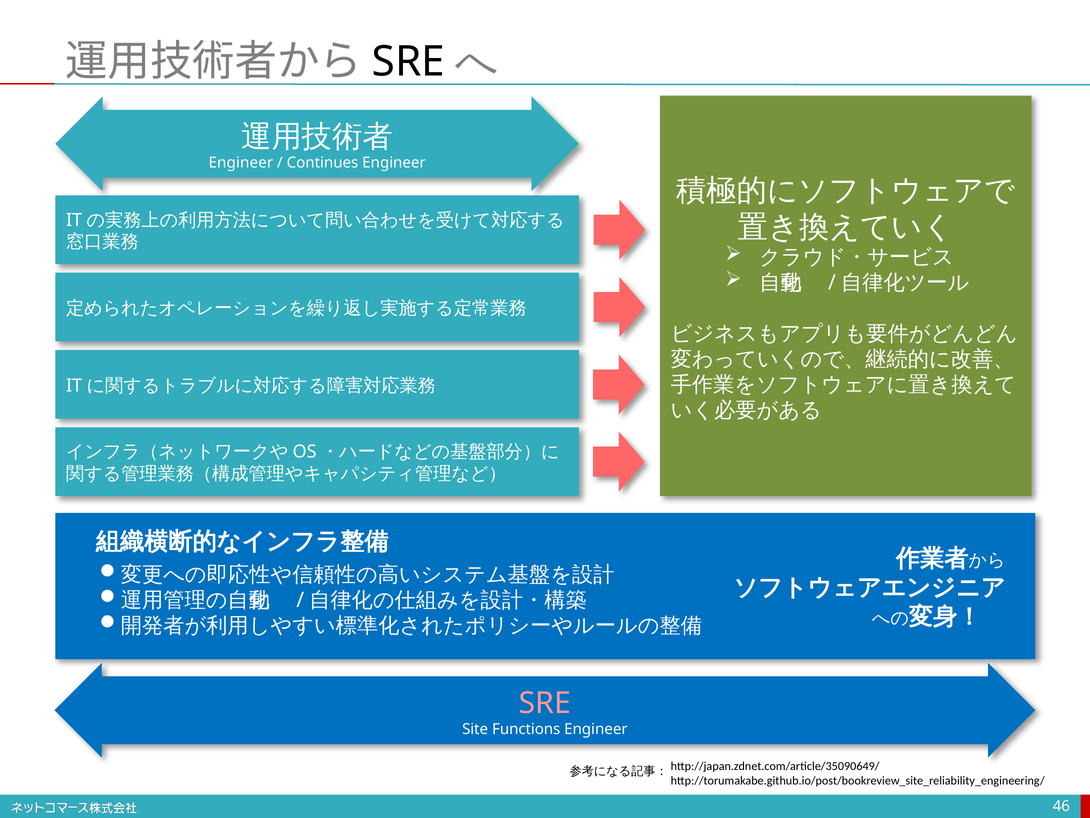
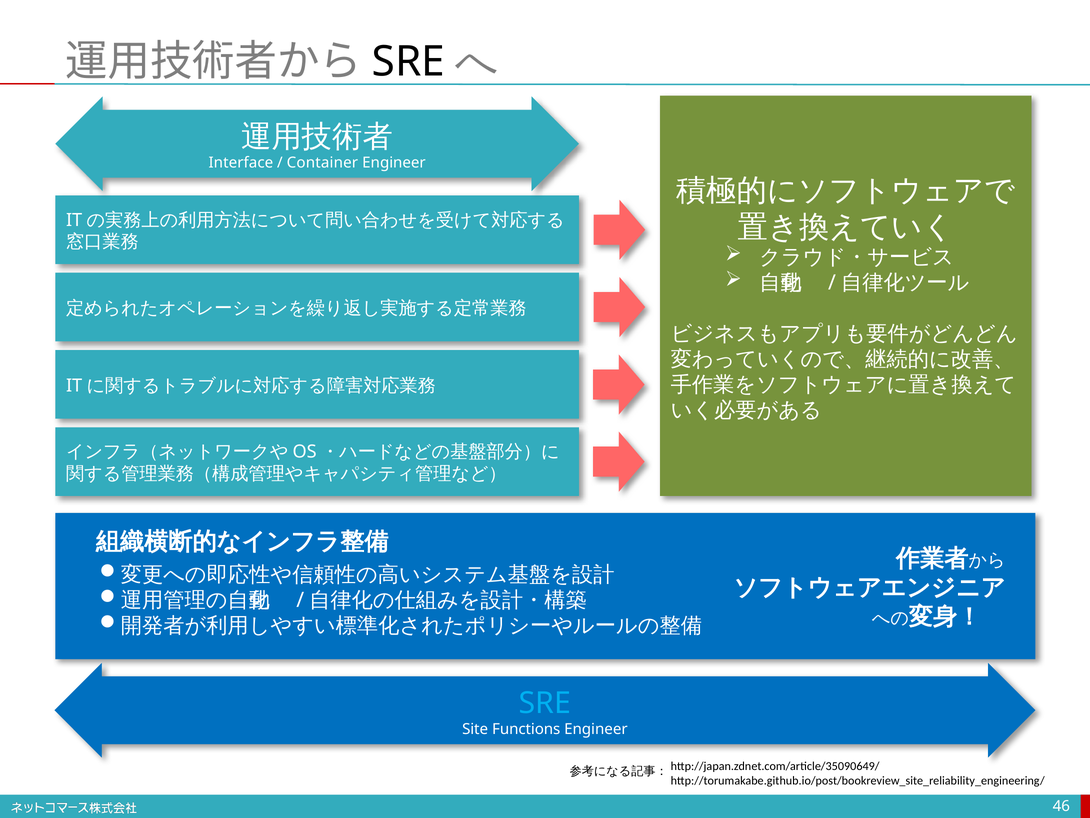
Engineer at (241, 163): Engineer -> Interface
Continues: Continues -> Container
SRE at (545, 703) colour: pink -> light blue
